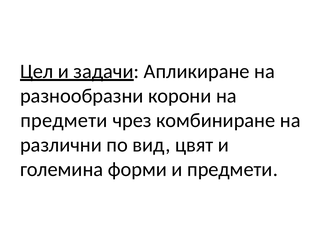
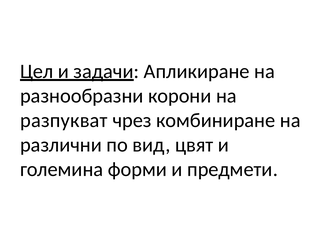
предмети at (64, 120): предмети -> разпукват
